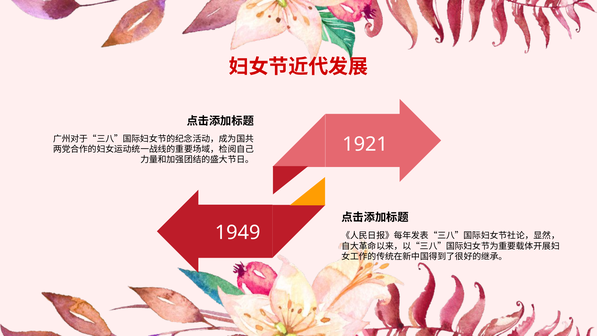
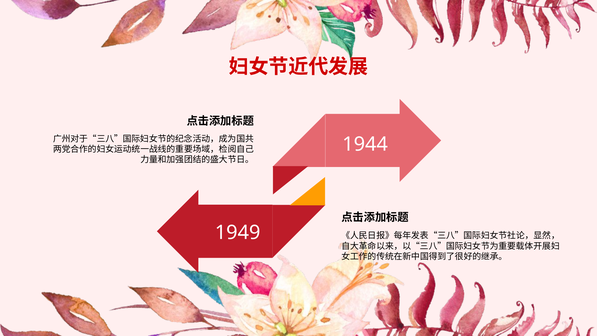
1921: 1921 -> 1944
